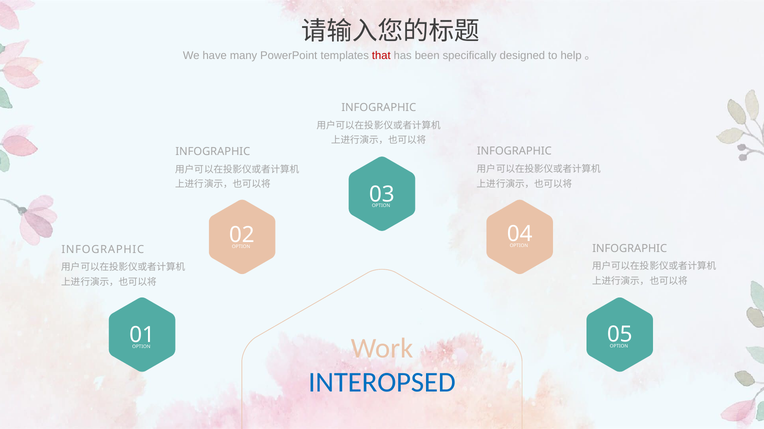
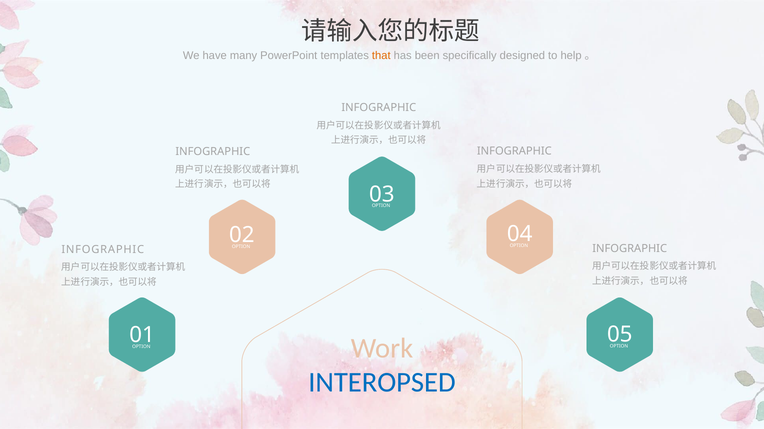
that colour: red -> orange
